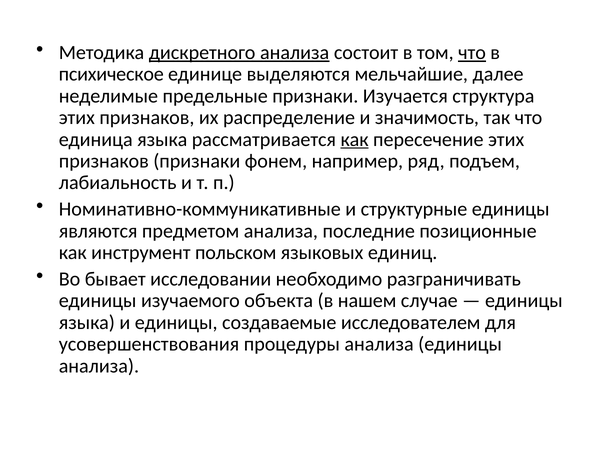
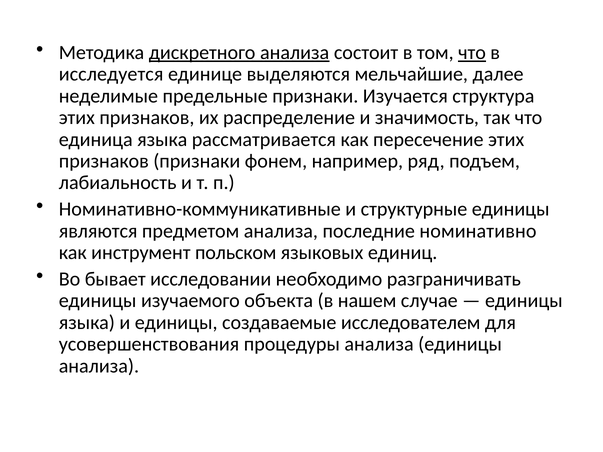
психическое: психическое -> исследуется
как at (355, 139) underline: present -> none
позиционные: позиционные -> номинативно
